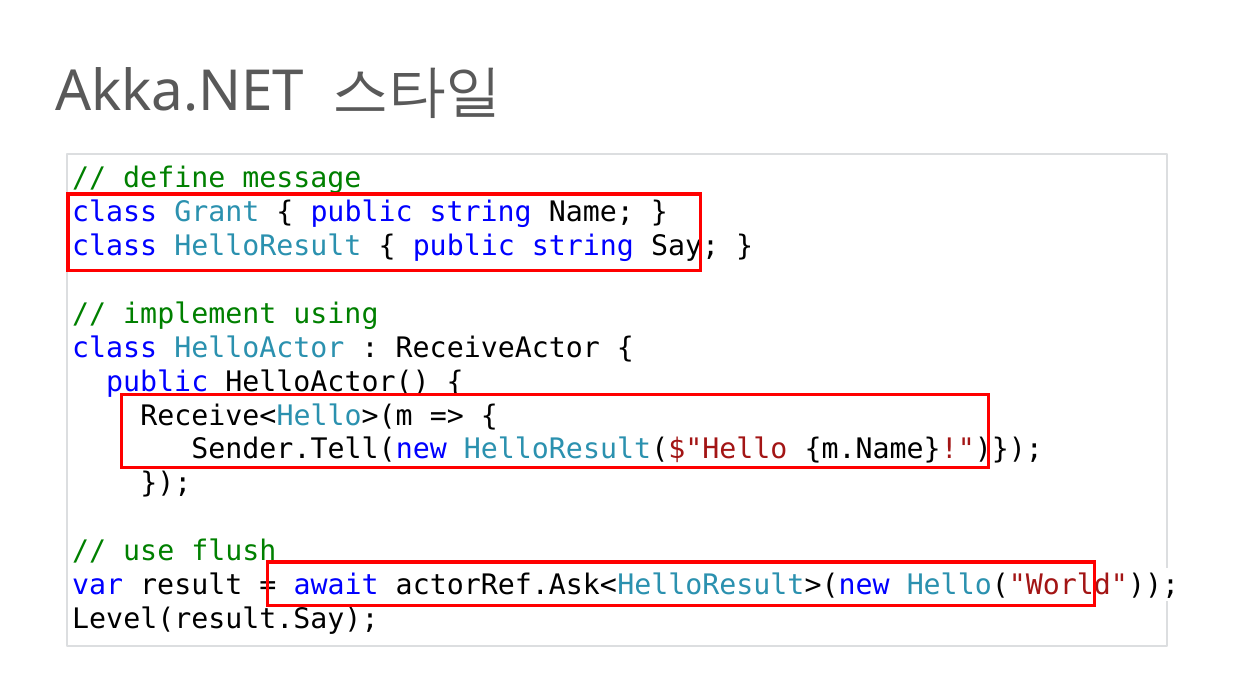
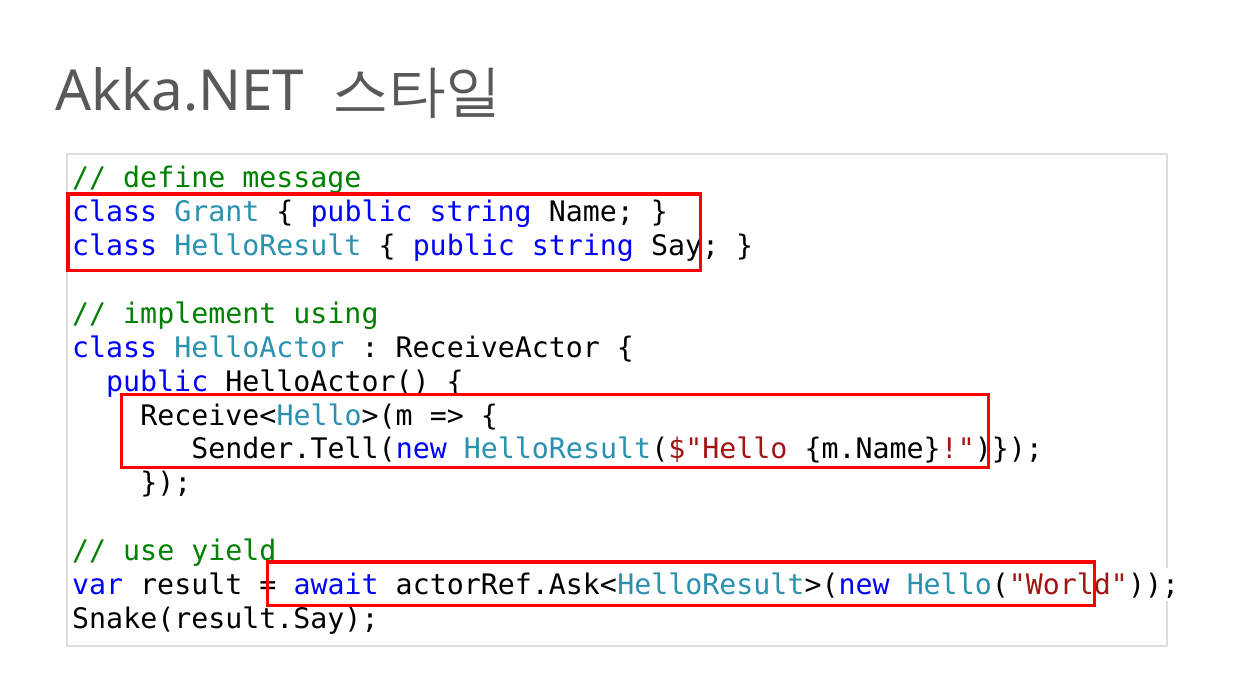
flush: flush -> yield
Level(result.Say: Level(result.Say -> Snake(result.Say
